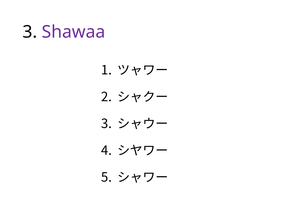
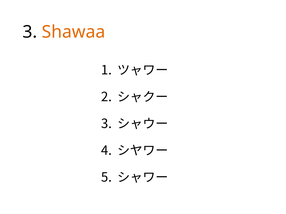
Shawaa colour: purple -> orange
